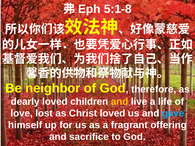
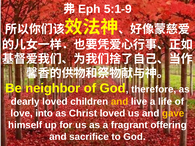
5:1-8: 5:1-8 -> 5:1-9
lost: lost -> into
gave colour: light blue -> yellow
